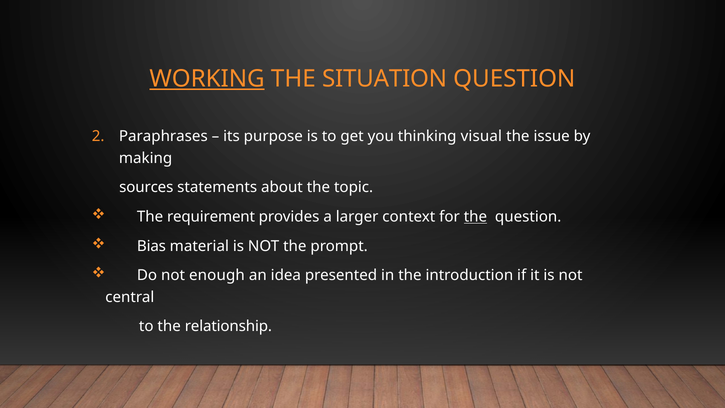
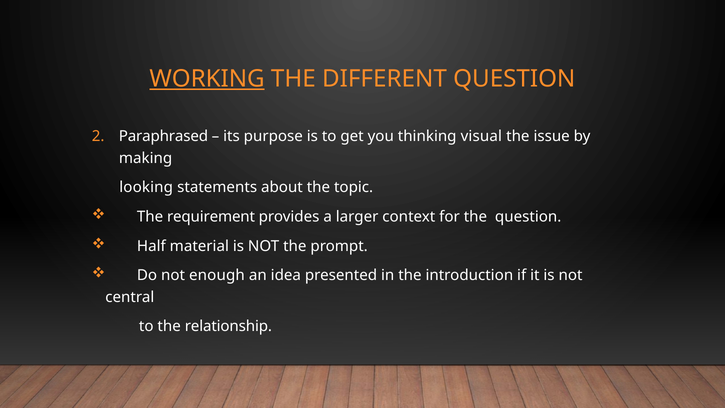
SITUATION: SITUATION -> DIFFERENT
Paraphrases: Paraphrases -> Paraphrased
sources: sources -> looking
the at (475, 217) underline: present -> none
Bias: Bias -> Half
